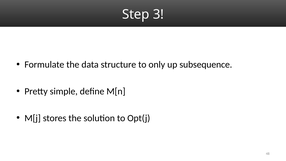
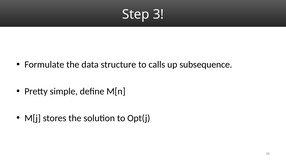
only: only -> calls
